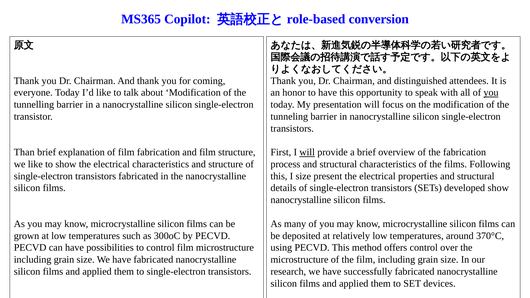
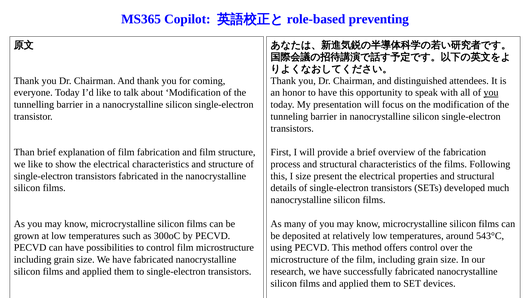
conversion: conversion -> preventing
will at (307, 152) underline: present -> none
developed show: show -> much
370°C: 370°C -> 543°C
